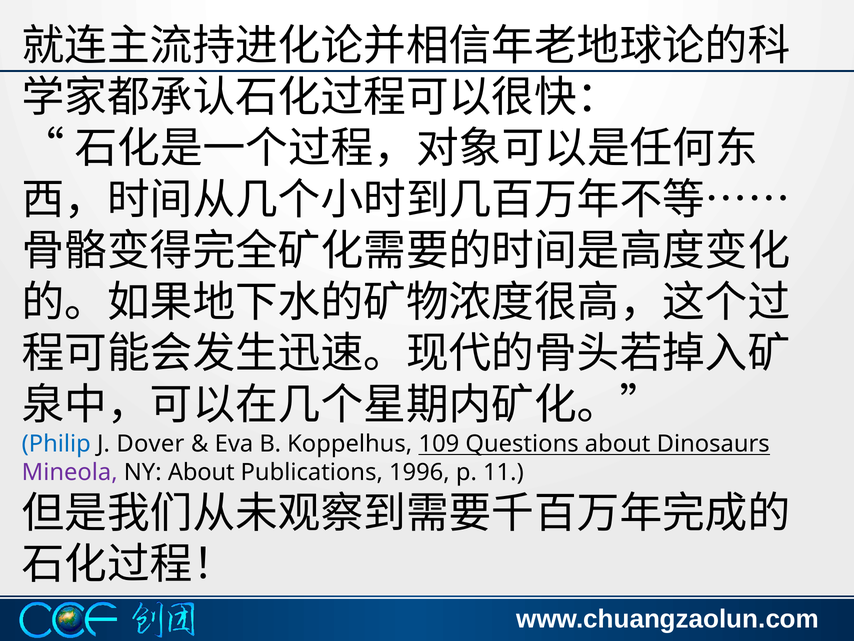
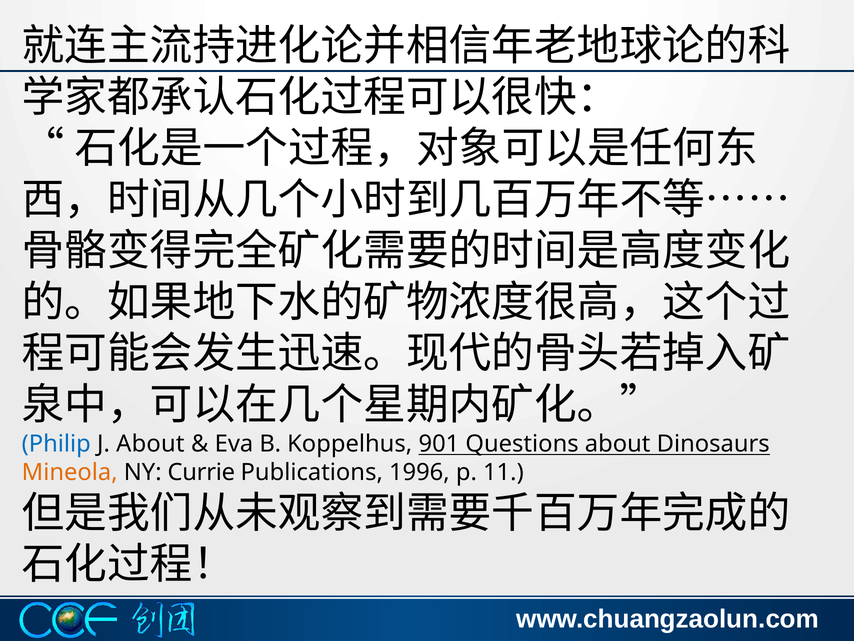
J Dover: Dover -> About
109: 109 -> 901
Mineola colour: purple -> orange
NY About: About -> Currie
